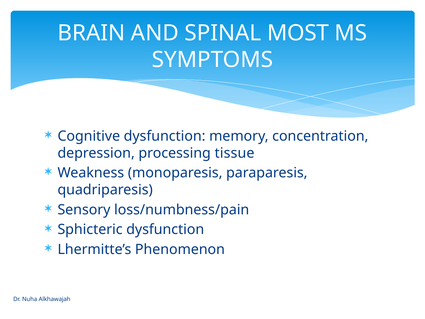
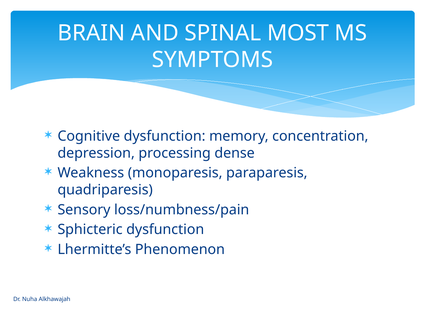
tissue: tissue -> dense
